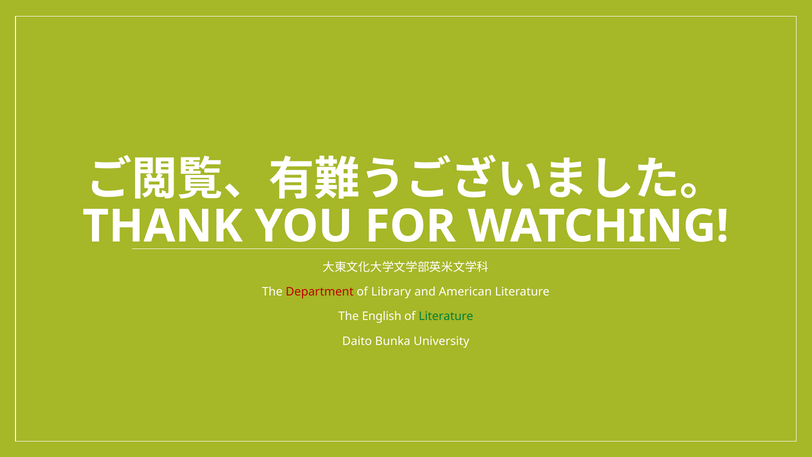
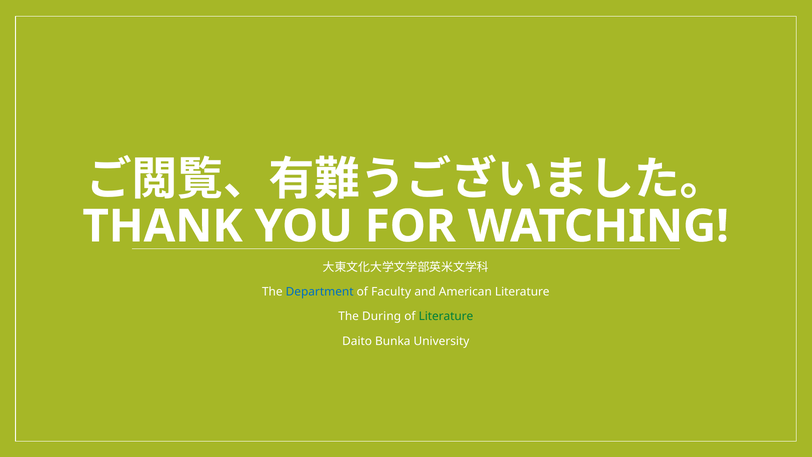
Department colour: red -> blue
Library: Library -> Faculty
English: English -> During
